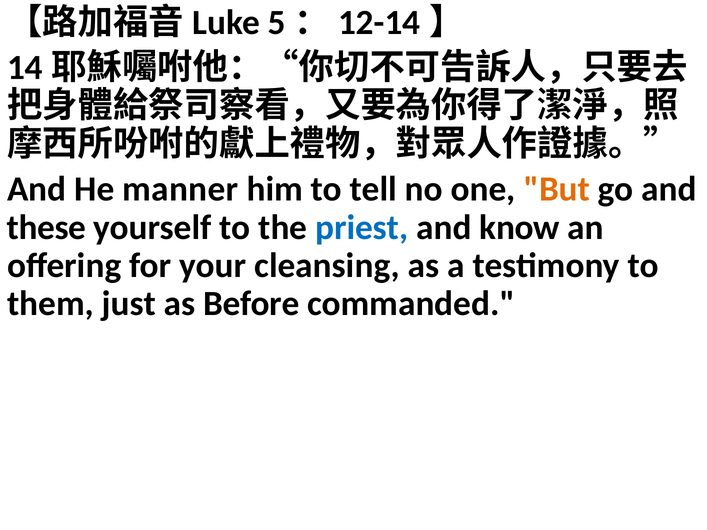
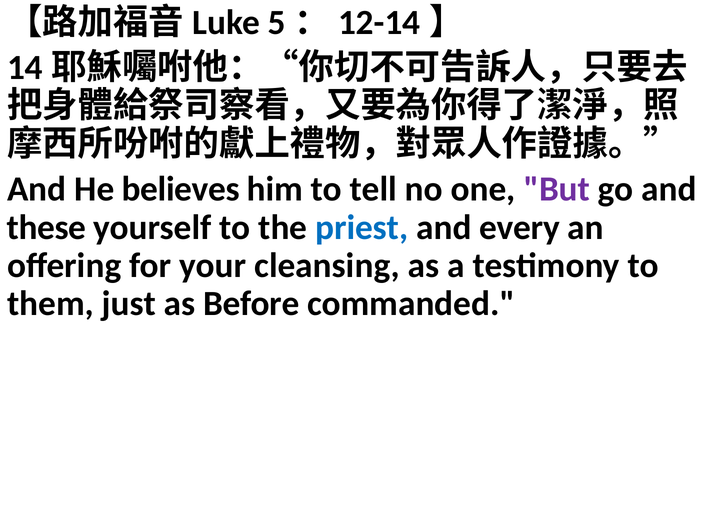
manner: manner -> believes
But colour: orange -> purple
know: know -> every
